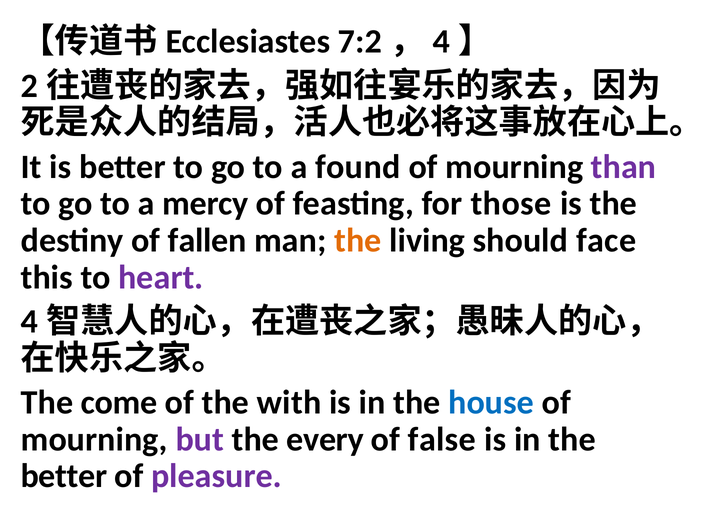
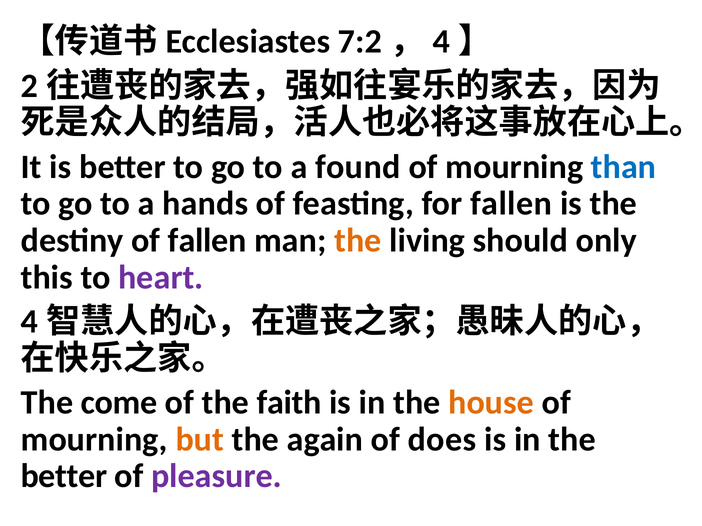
than colour: purple -> blue
mercy: mercy -> hands
for those: those -> fallen
face: face -> only
with: with -> faith
house colour: blue -> orange
but colour: purple -> orange
every: every -> again
false: false -> does
